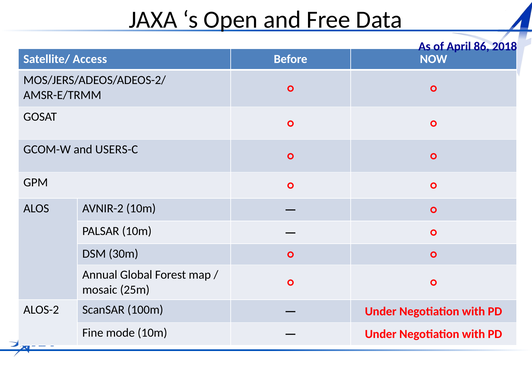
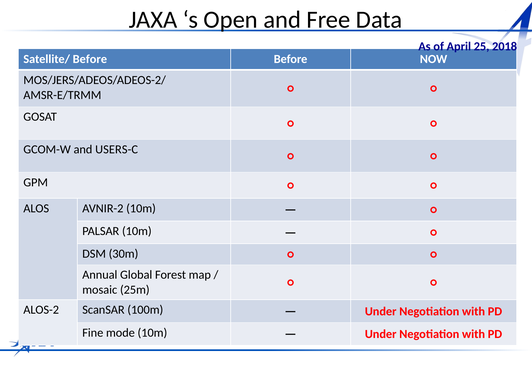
86: 86 -> 25
Satellite/ Access: Access -> Before
